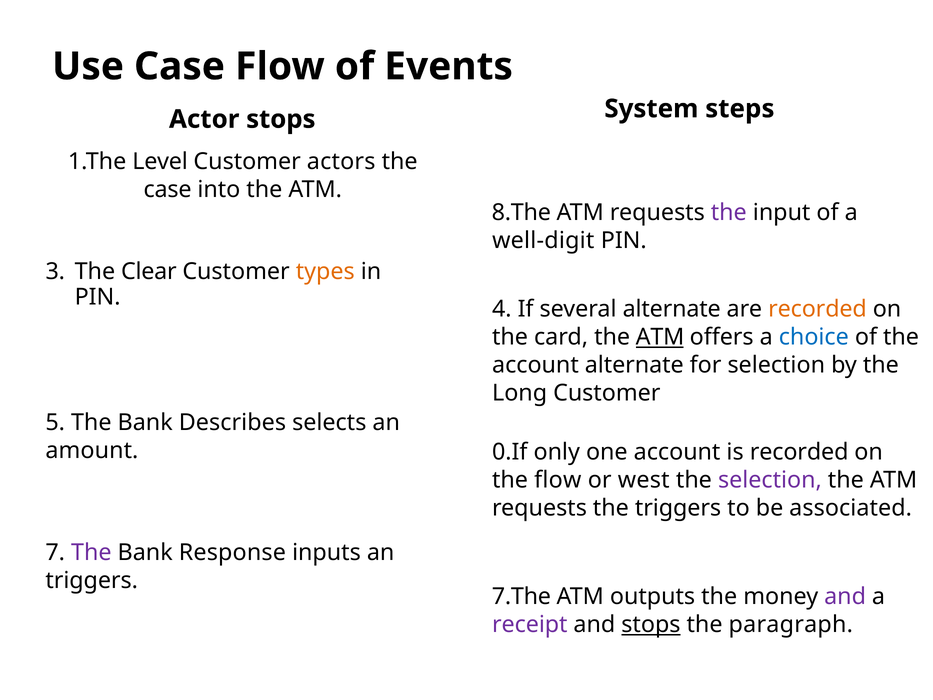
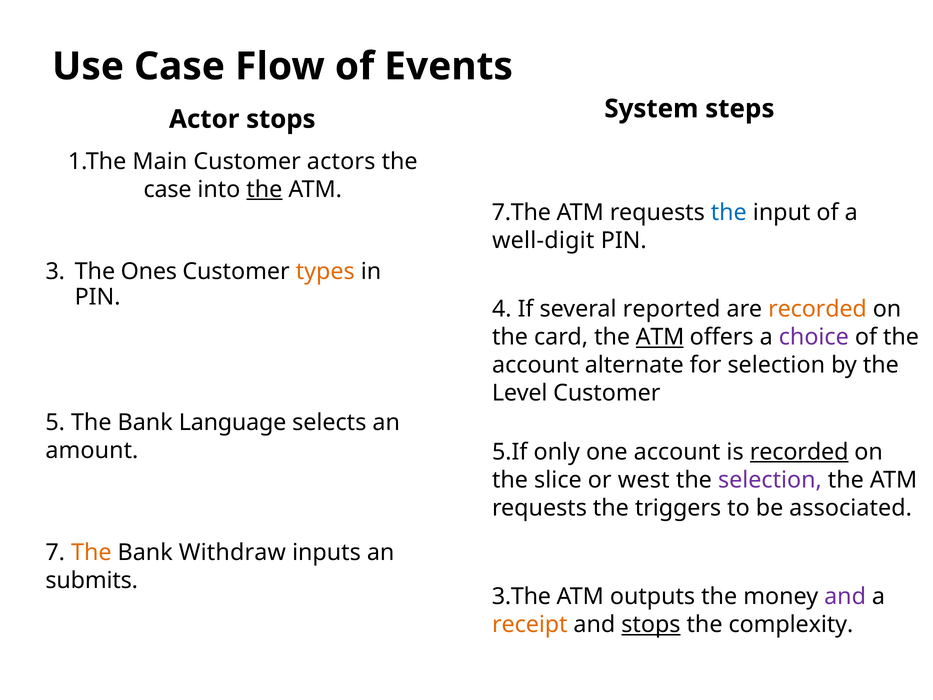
Level: Level -> Main
the at (264, 189) underline: none -> present
8.The: 8.The -> 7.The
the at (729, 212) colour: purple -> blue
Clear: Clear -> Ones
several alternate: alternate -> reported
choice colour: blue -> purple
Long: Long -> Level
Describes: Describes -> Language
0.If: 0.If -> 5.If
recorded at (799, 452) underline: none -> present
the flow: flow -> slice
The at (91, 552) colour: purple -> orange
Response: Response -> Withdraw
triggers at (92, 580): triggers -> submits
7.The: 7.The -> 3.The
receipt colour: purple -> orange
paragraph: paragraph -> complexity
